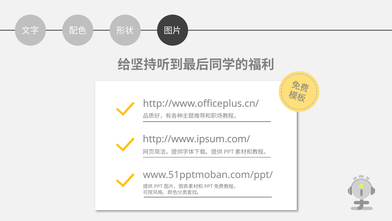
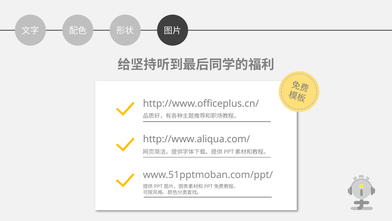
http://www.ipsum.com/: http://www.ipsum.com/ -> http://www.aliqua.com/
